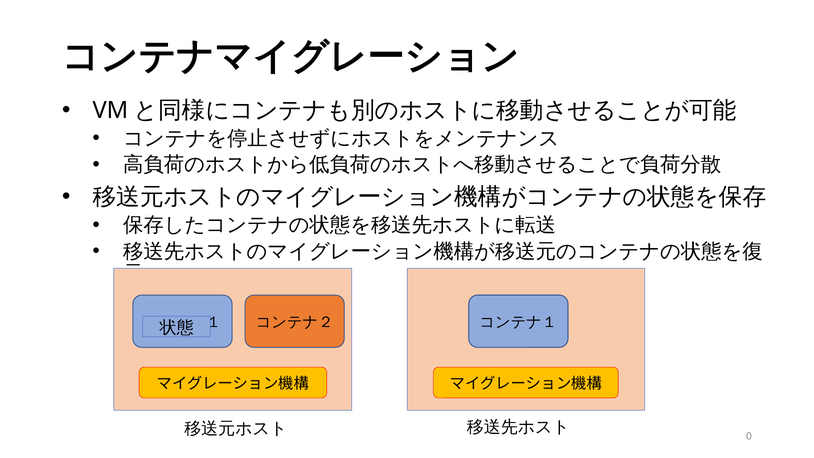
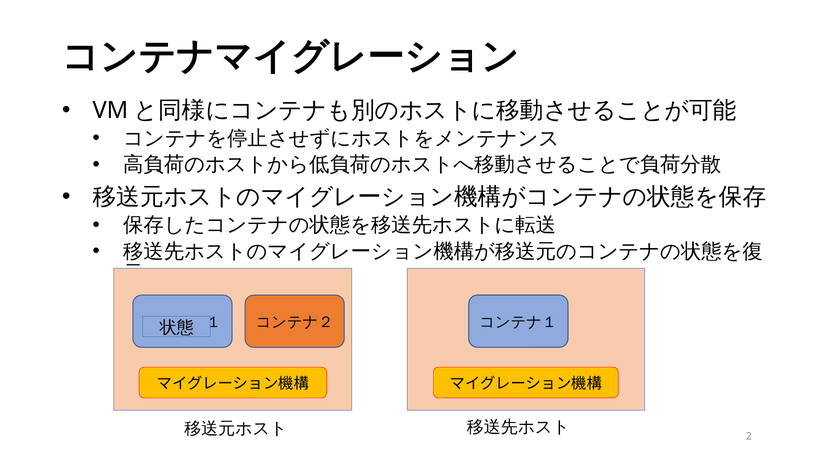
0: 0 -> 2
